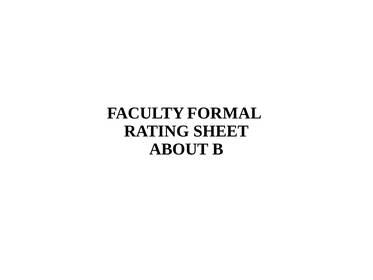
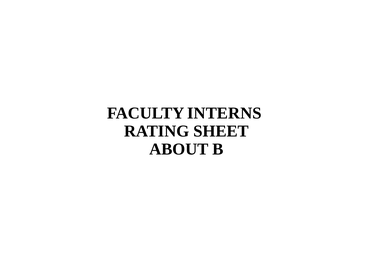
FORMAL: FORMAL -> INTERNS
